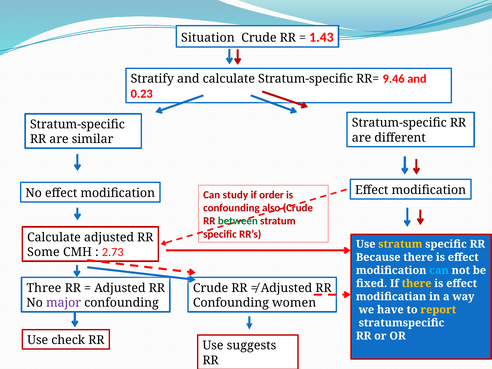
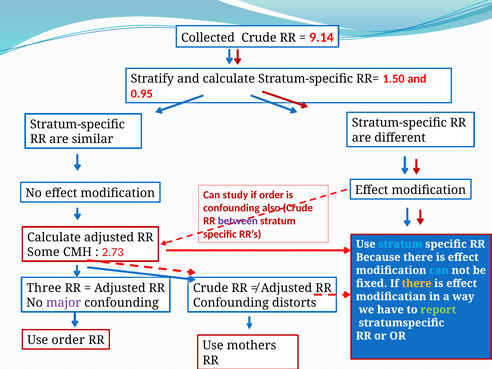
Situation: Situation -> Collected
1.43: 1.43 -> 9.14
9.46: 9.46 -> 1.50
0.23: 0.23 -> 0.95
between colour: green -> purple
stratum at (400, 244) colour: yellow -> light blue
women: women -> distorts
report colour: yellow -> light green
Use check: check -> order
suggests: suggests -> mothers
